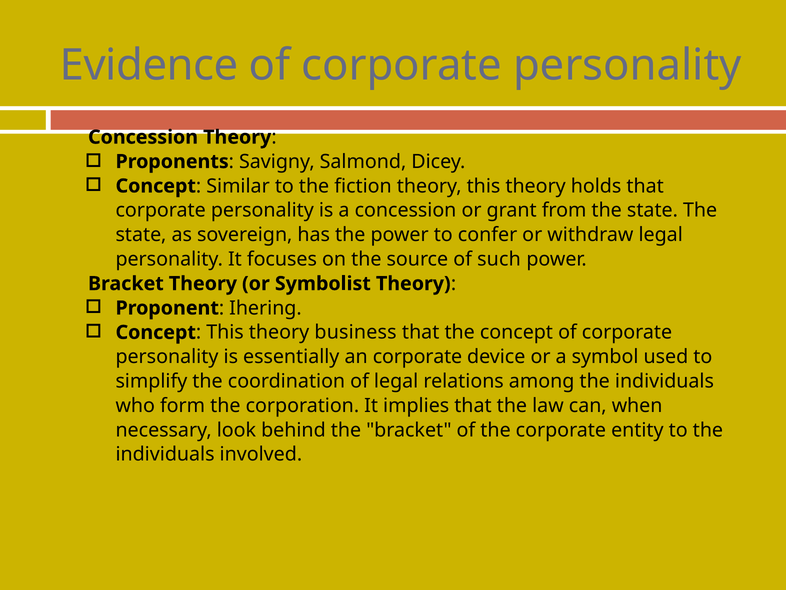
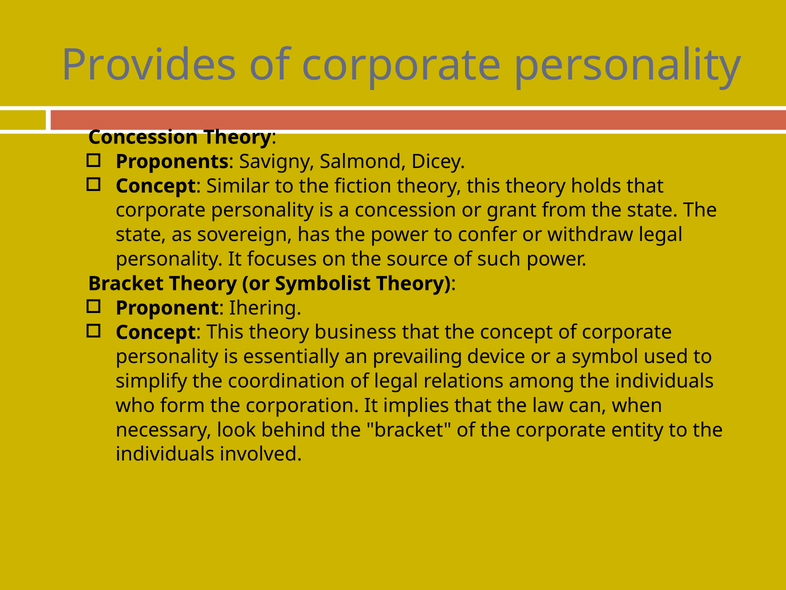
Evidence: Evidence -> Provides
an corporate: corporate -> prevailing
